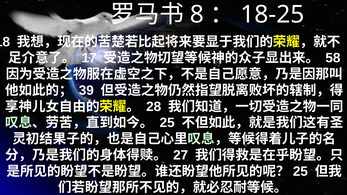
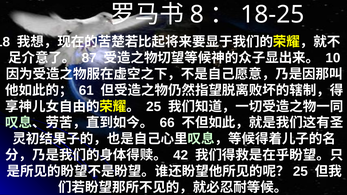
17: 17 -> 87
58: 58 -> 10
39: 39 -> 61
28 at (154, 107): 28 -> 25
25 at (167, 123): 25 -> 66
27: 27 -> 42
